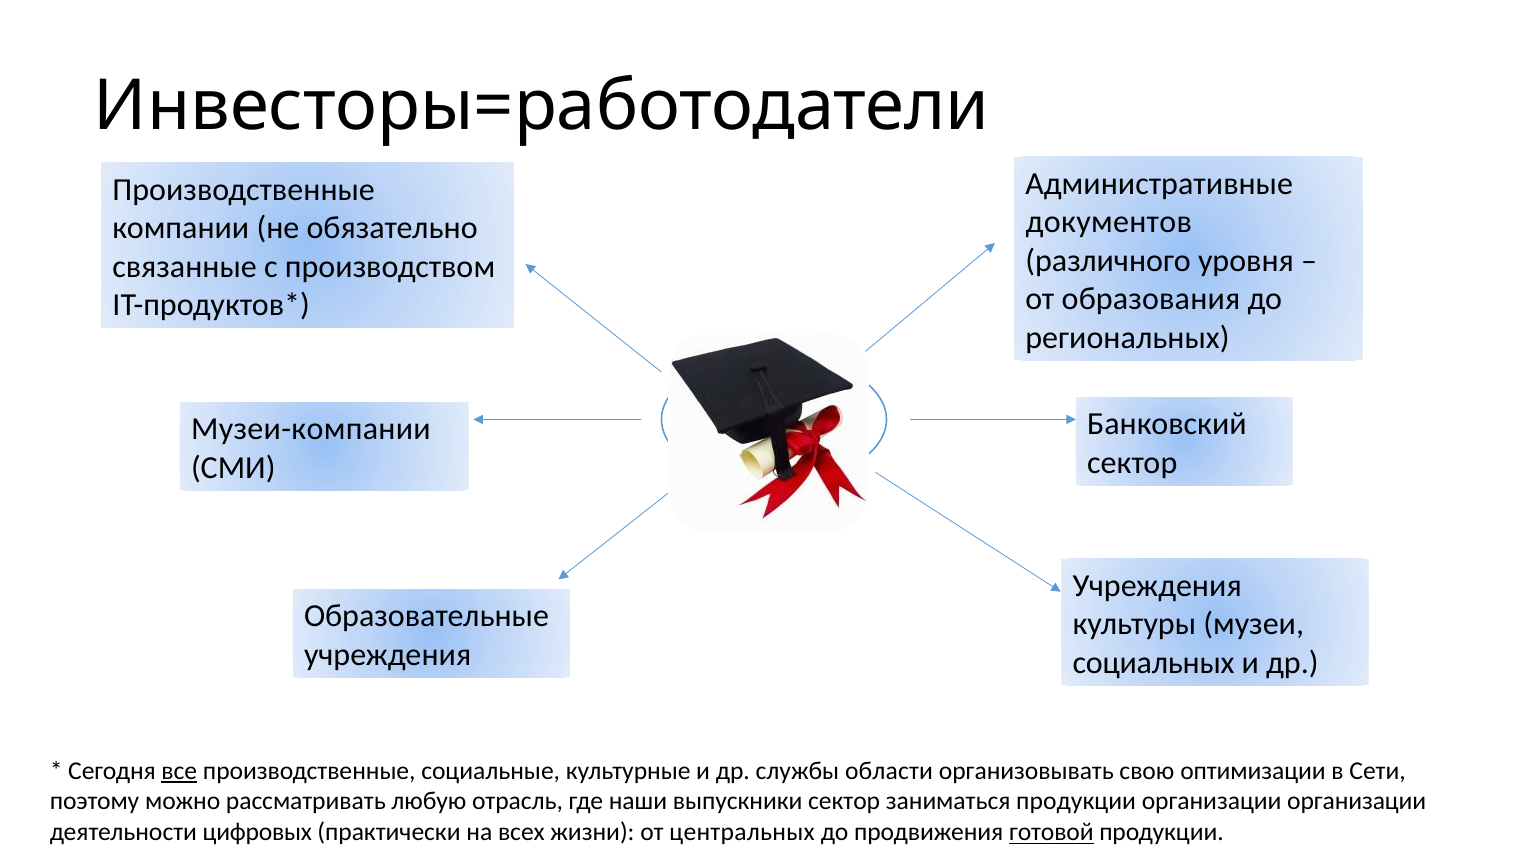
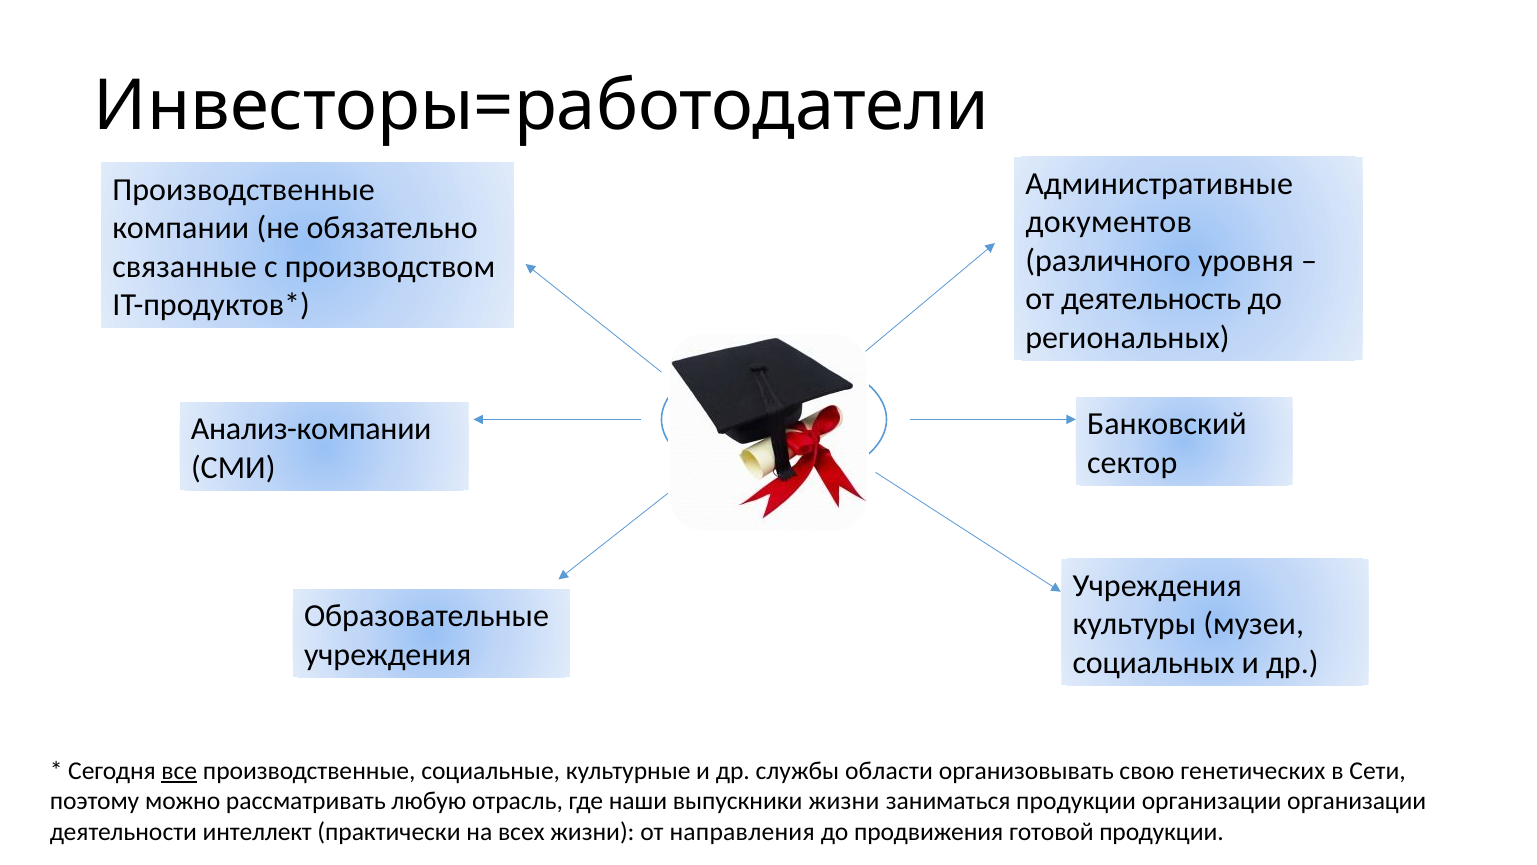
образования: образования -> деятельность
Музеи-компании: Музеи-компании -> Анализ-компании
оптимизации: оптимизации -> генетических
выпускники сектор: сектор -> жизни
цифровых: цифровых -> интеллект
центральных: центральных -> направления
готовой underline: present -> none
